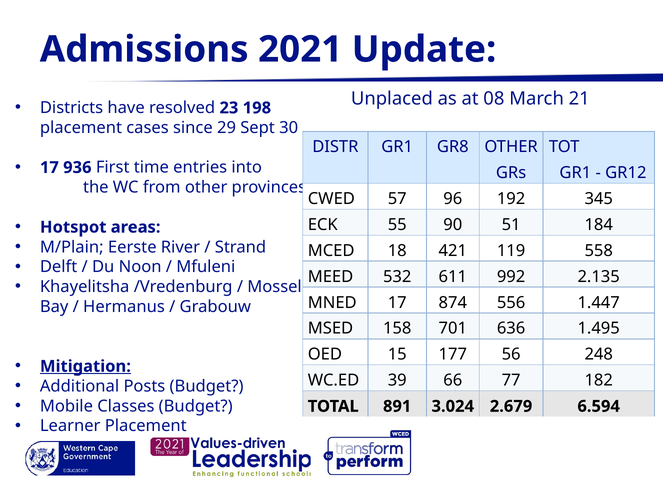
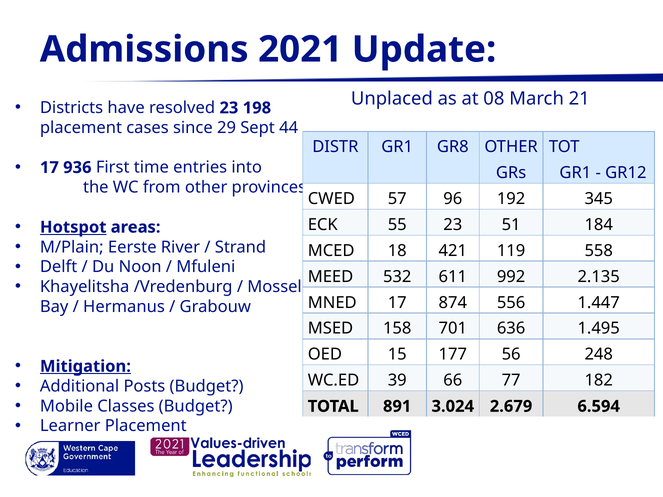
30: 30 -> 44
Hotspot underline: none -> present
55 90: 90 -> 23
